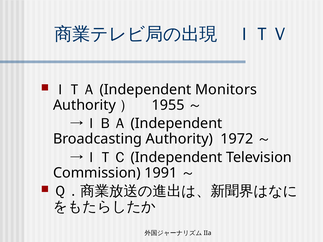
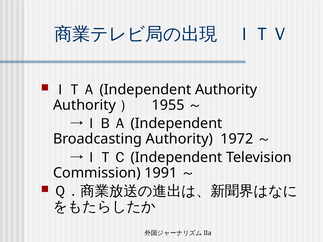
Monitors at (226, 90): Monitors -> Authority
